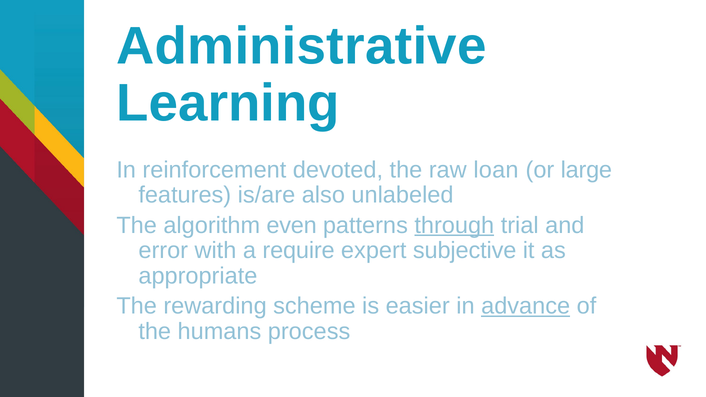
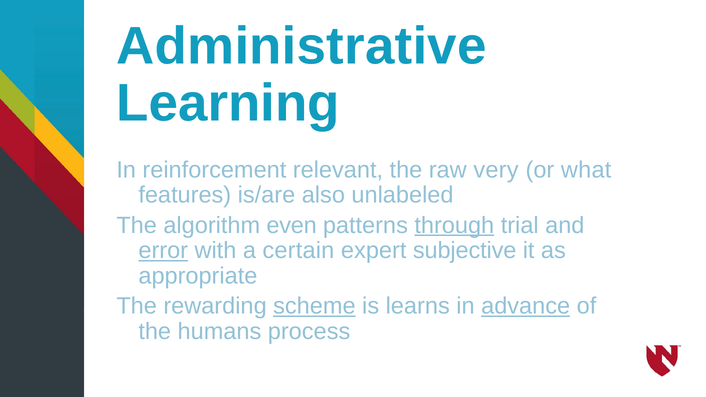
devoted: devoted -> relevant
loan: loan -> very
large: large -> what
error underline: none -> present
require: require -> certain
scheme underline: none -> present
easier: easier -> learns
